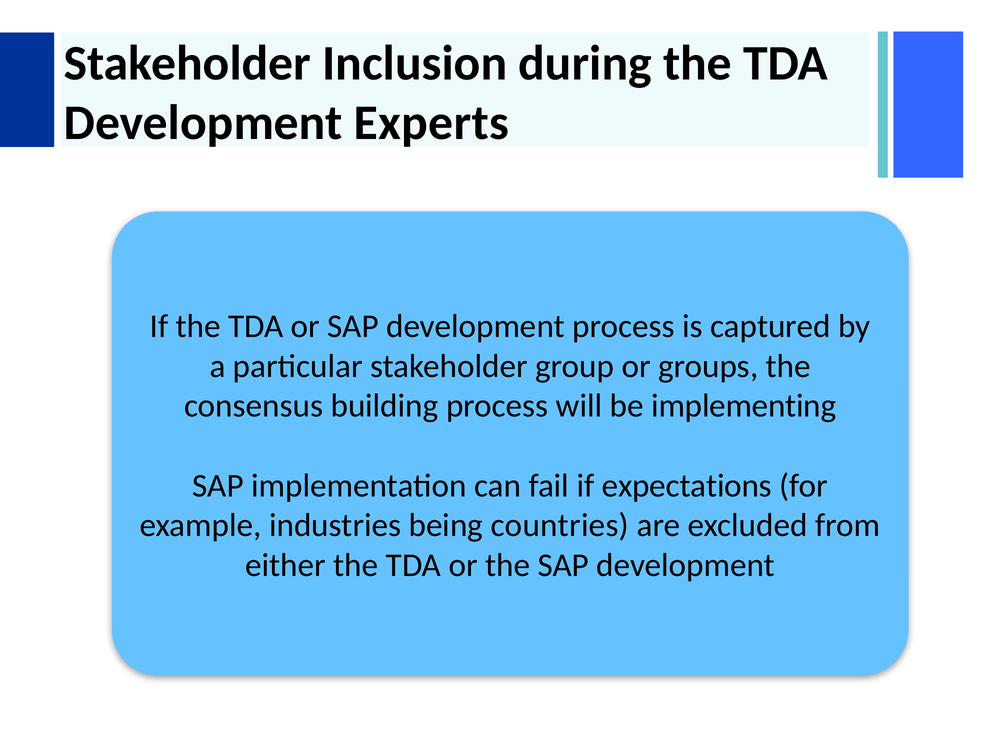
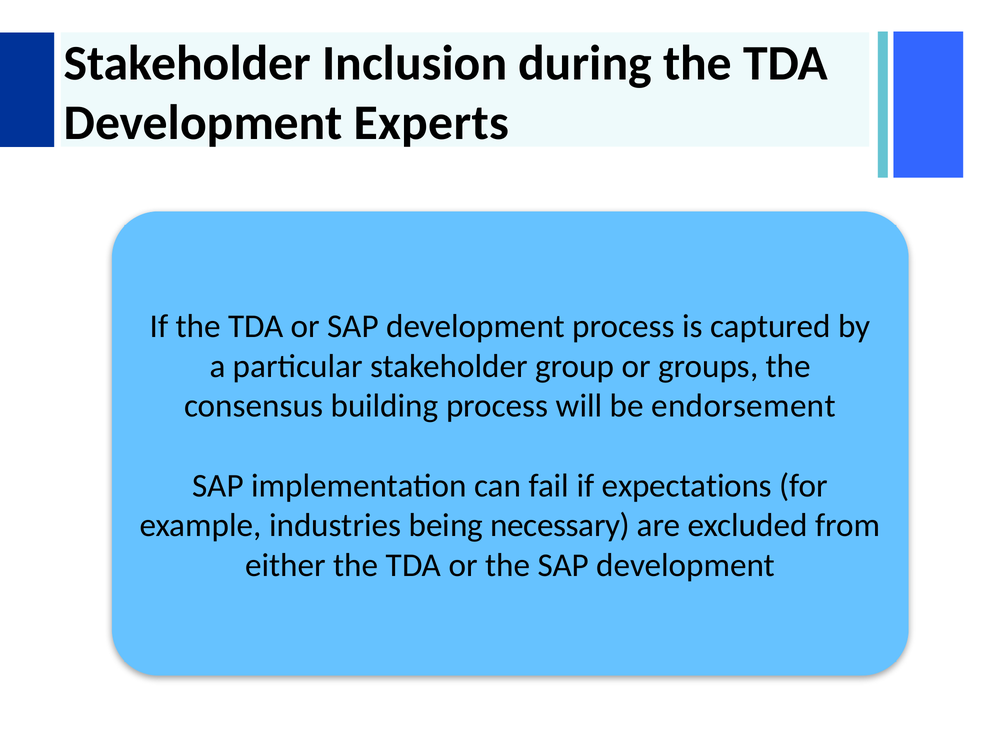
implementing: implementing -> endorsement
countries: countries -> necessary
